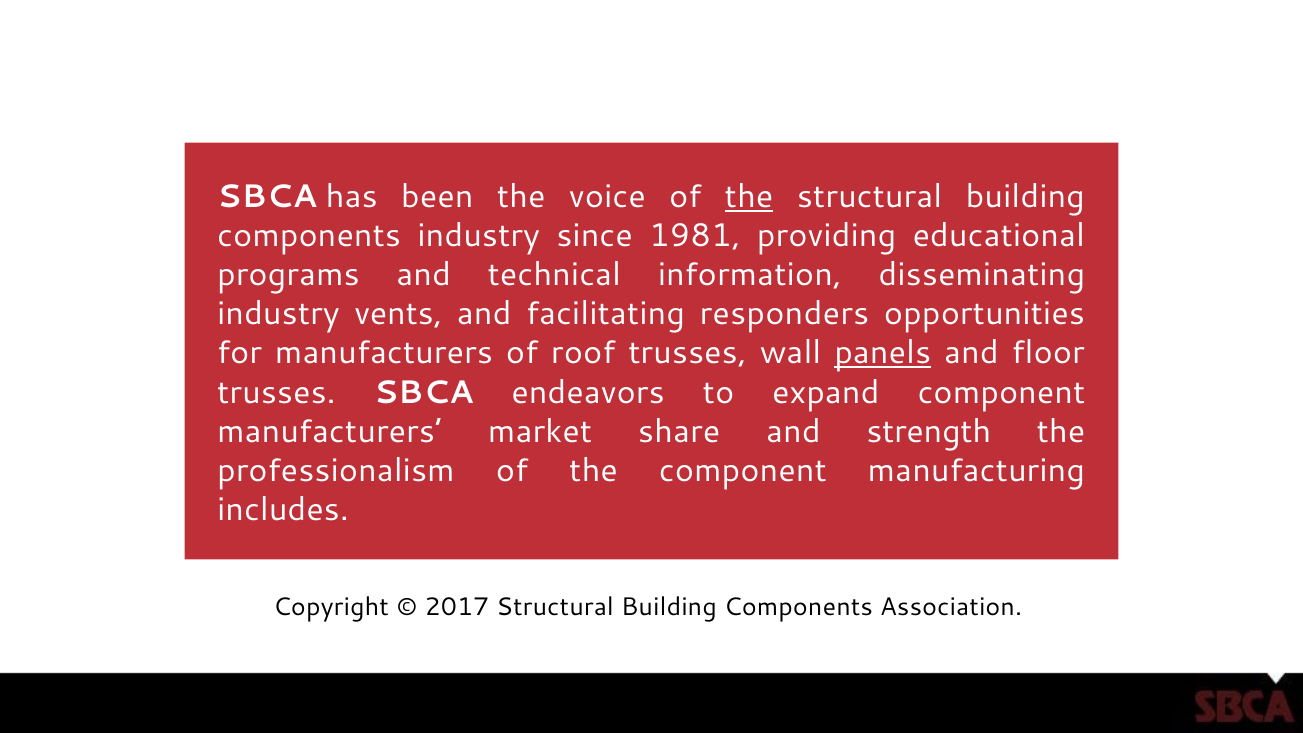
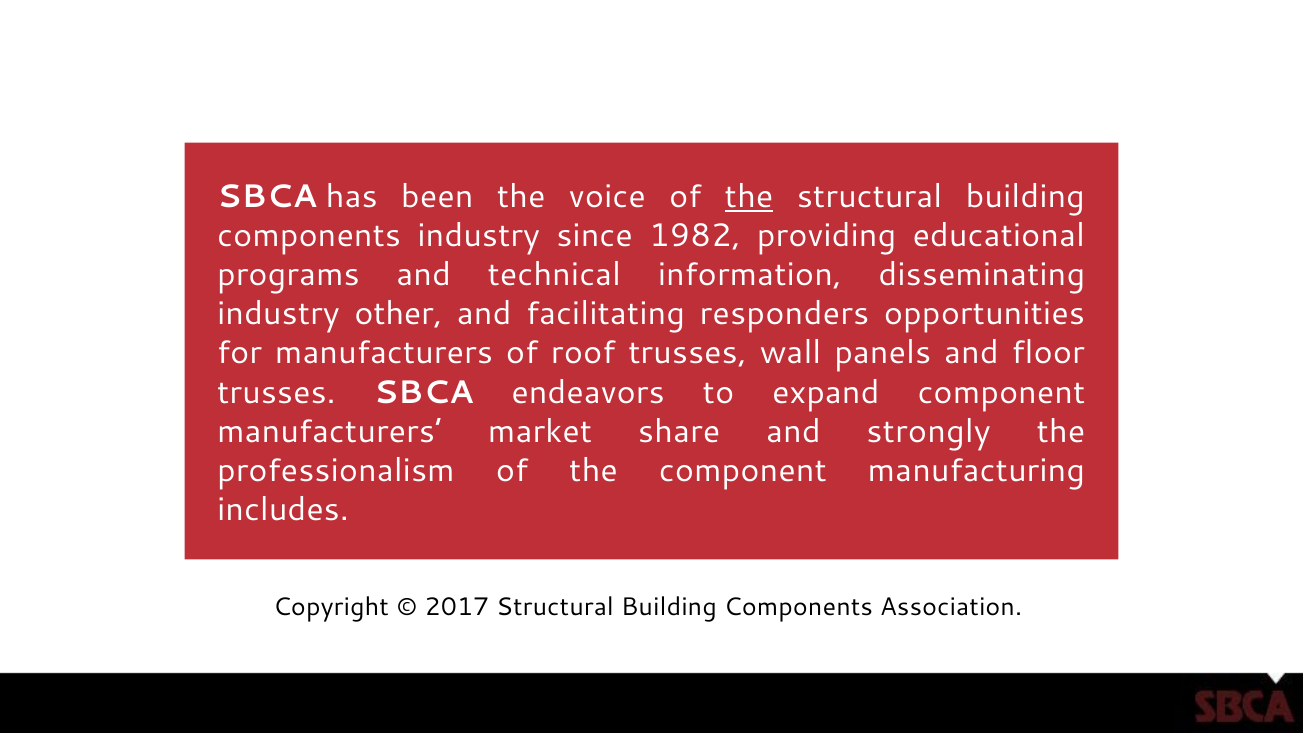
1981: 1981 -> 1982
vents: vents -> other
panels underline: present -> none
strength: strength -> strongly
